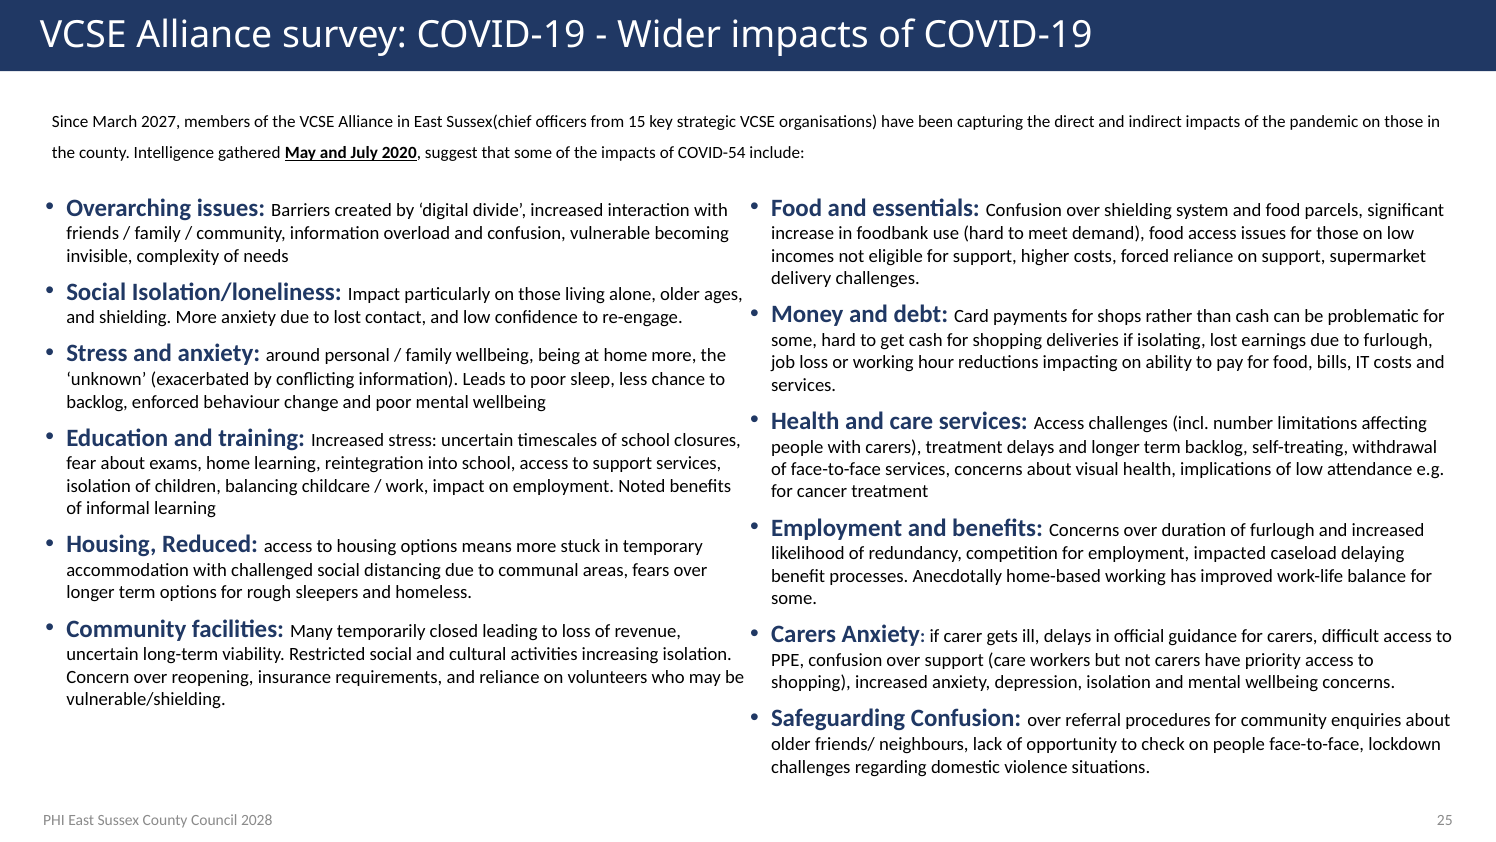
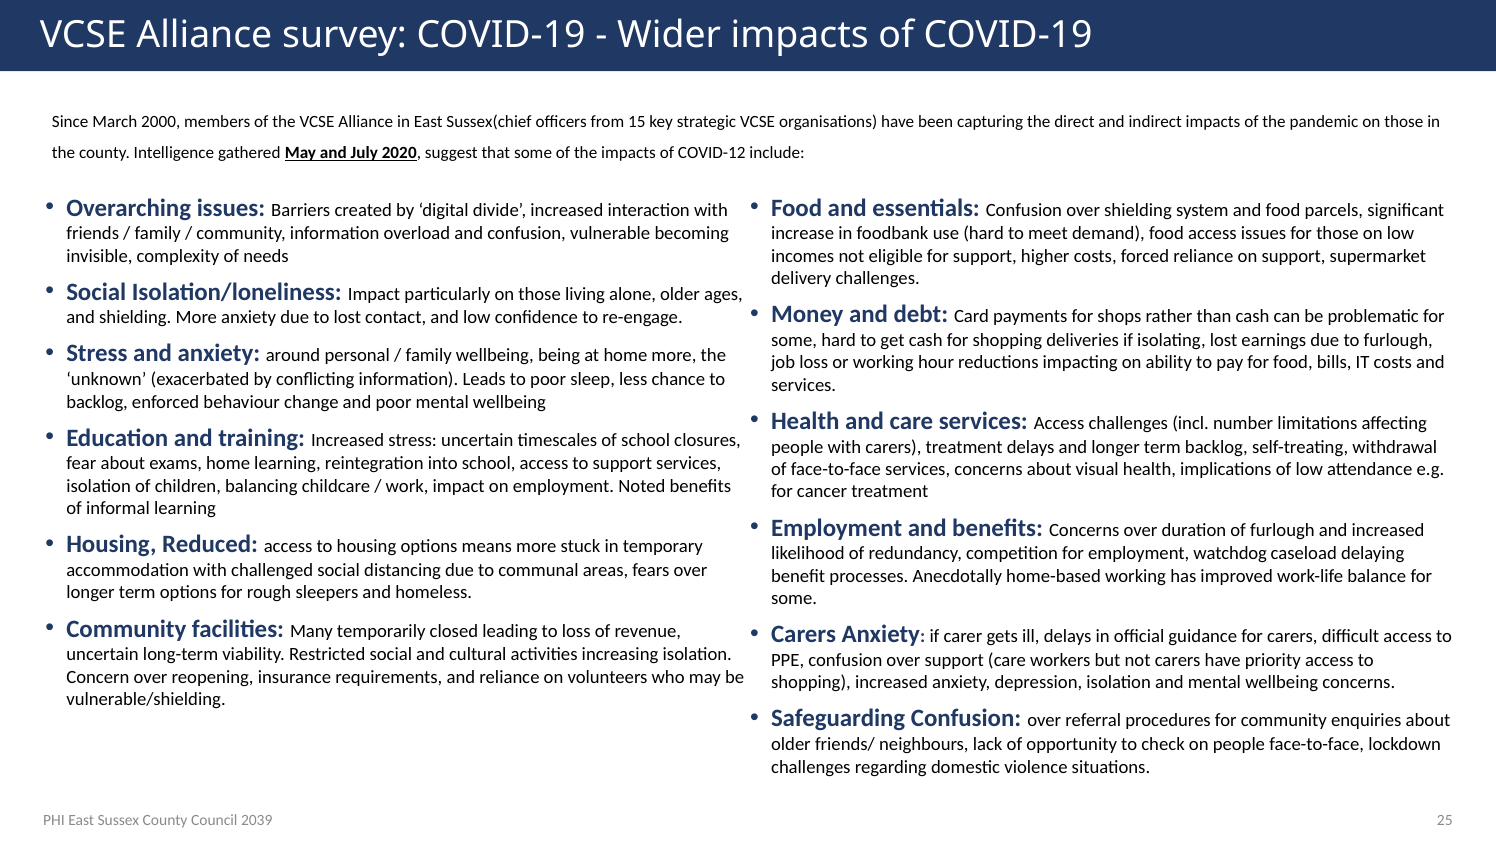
2027: 2027 -> 2000
COVID-54: COVID-54 -> COVID-12
impacted: impacted -> watchdog
2028: 2028 -> 2039
